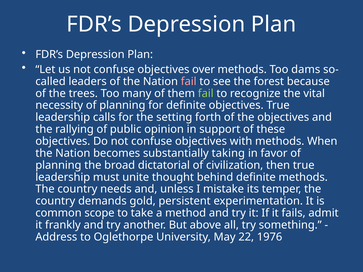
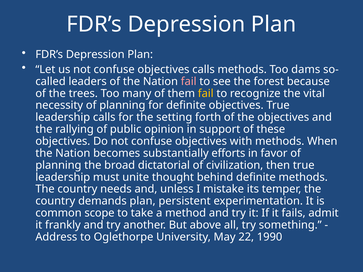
objectives over: over -> calls
fail at (206, 93) colour: light green -> yellow
taking: taking -> efforts
demands gold: gold -> plan
1976: 1976 -> 1990
